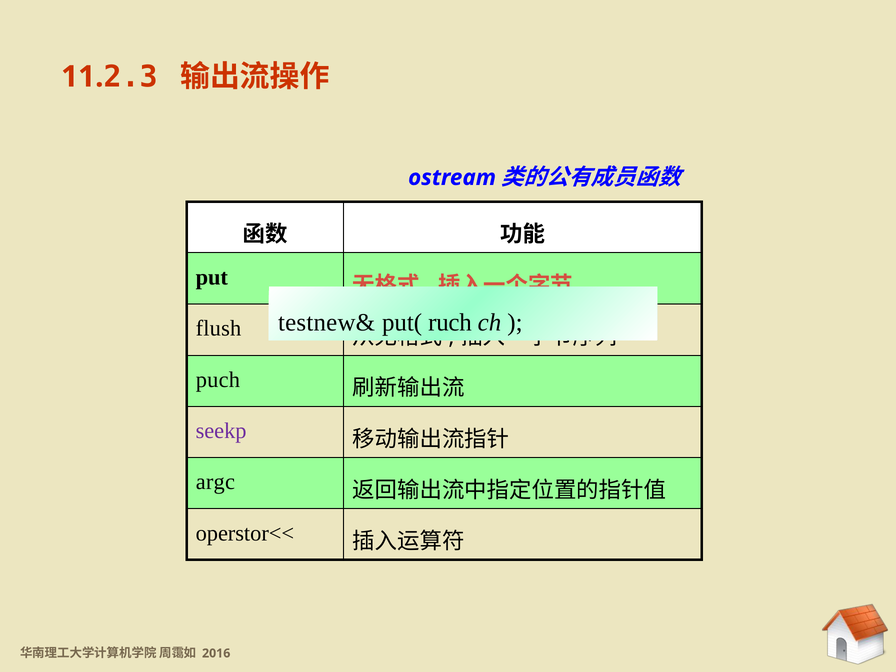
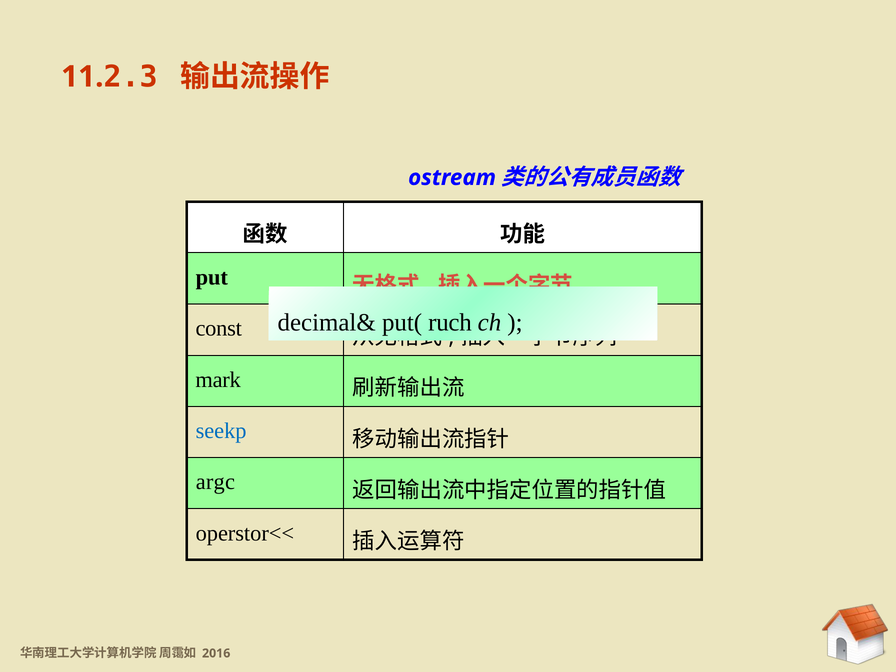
testnew&: testnew& -> decimal&
flush: flush -> const
puch: puch -> mark
seekp colour: purple -> blue
